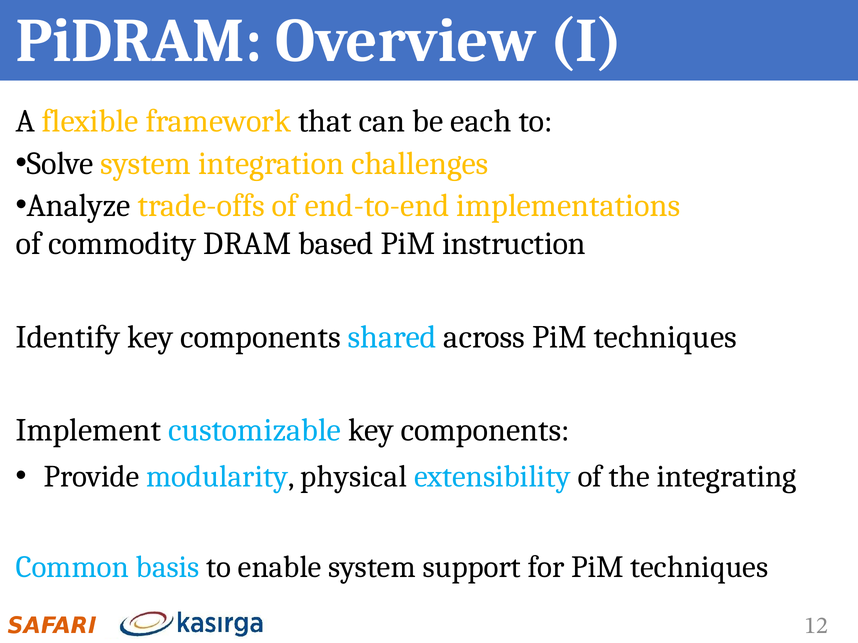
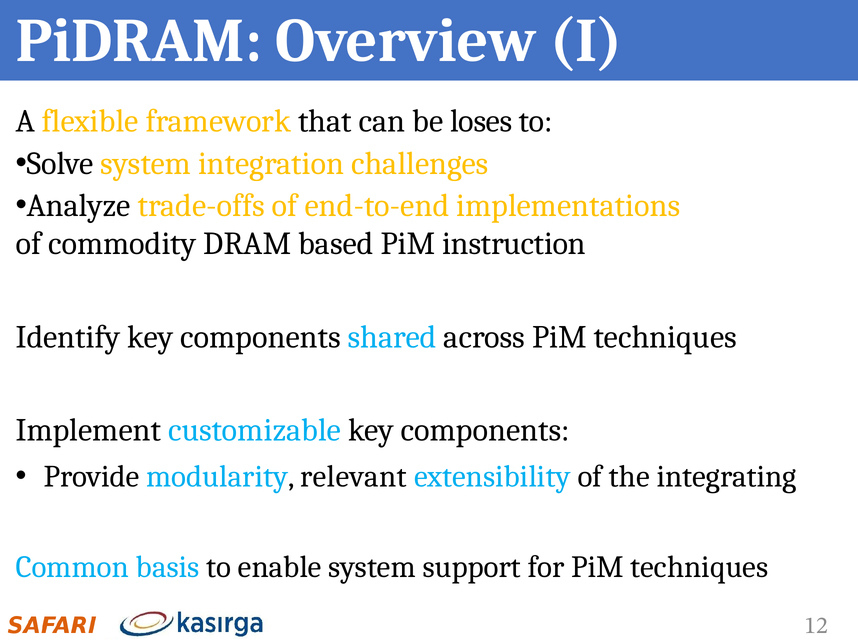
each: each -> loses
physical: physical -> relevant
